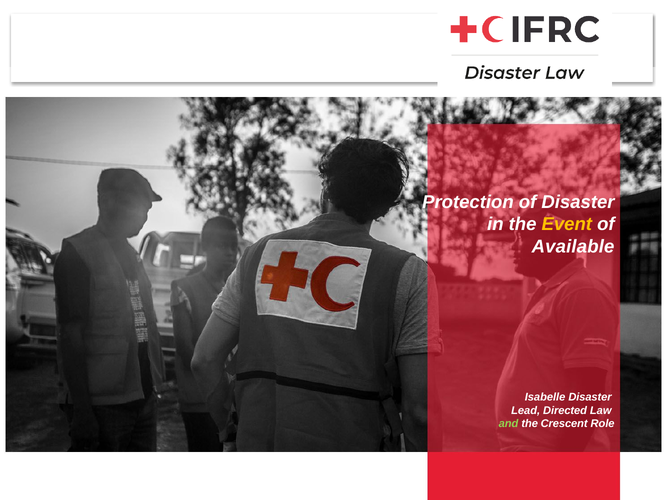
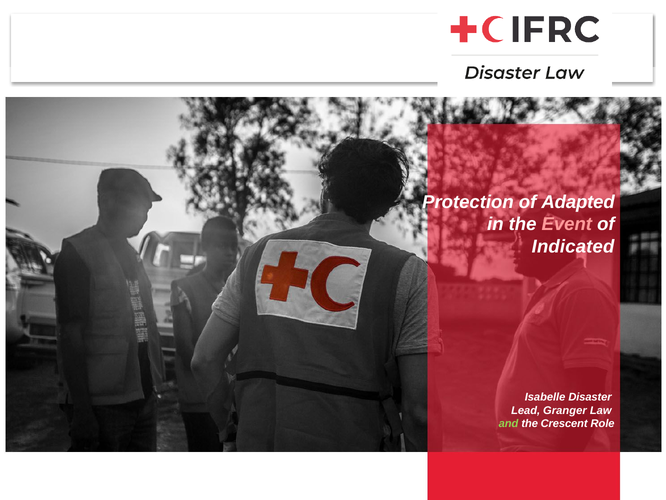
of Disaster: Disaster -> Adapted
Event colour: yellow -> pink
Available: Available -> Indicated
Directed: Directed -> Granger
